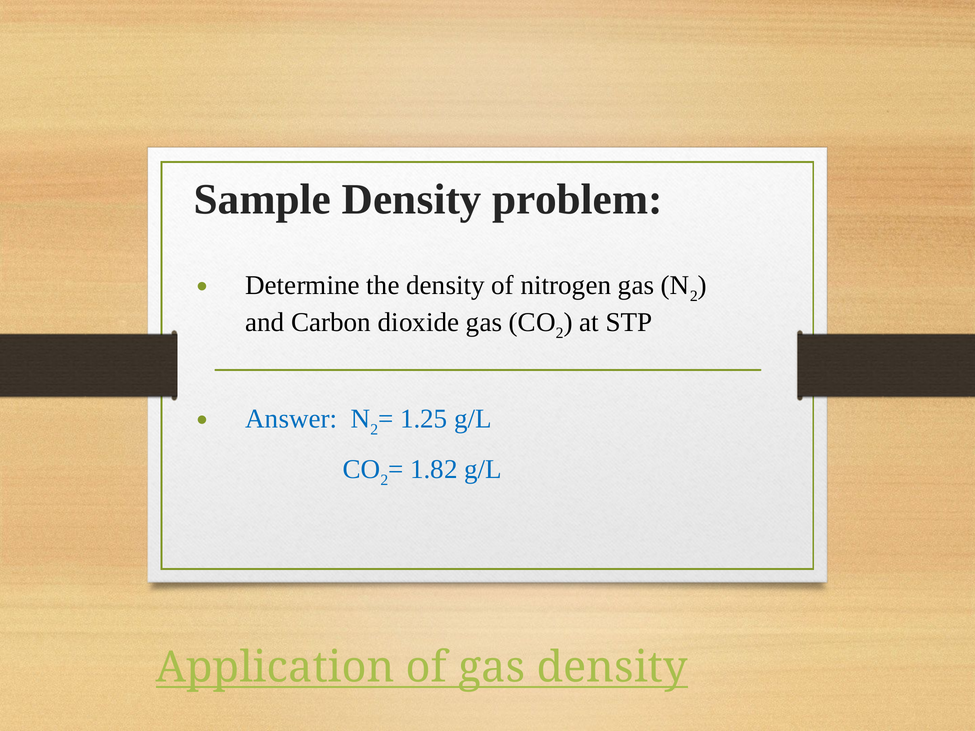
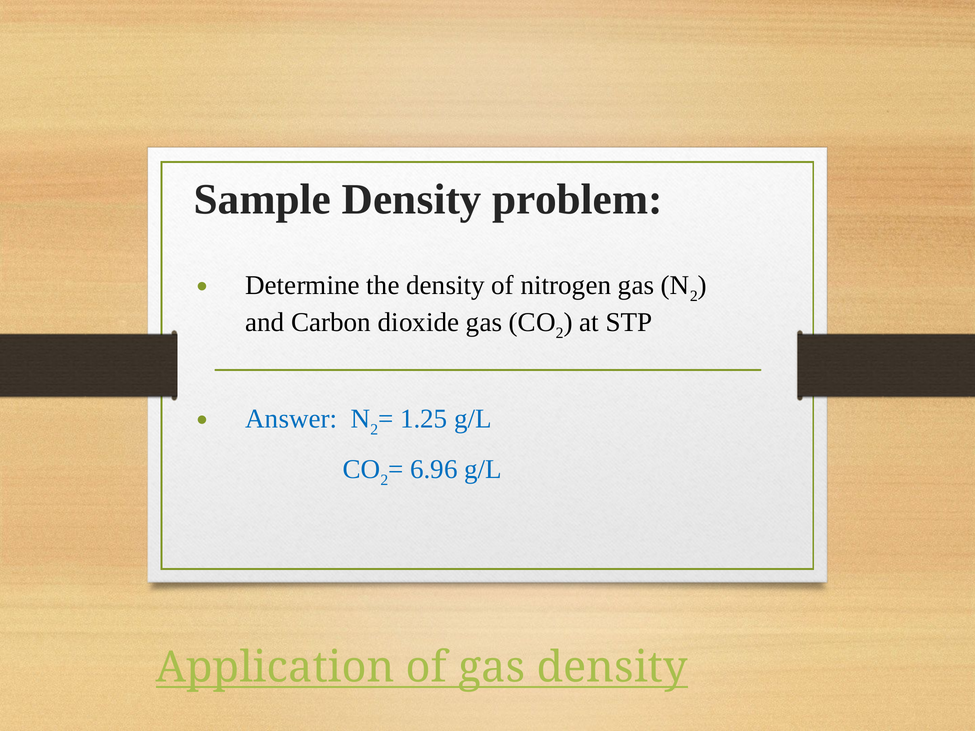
1.82: 1.82 -> 6.96
